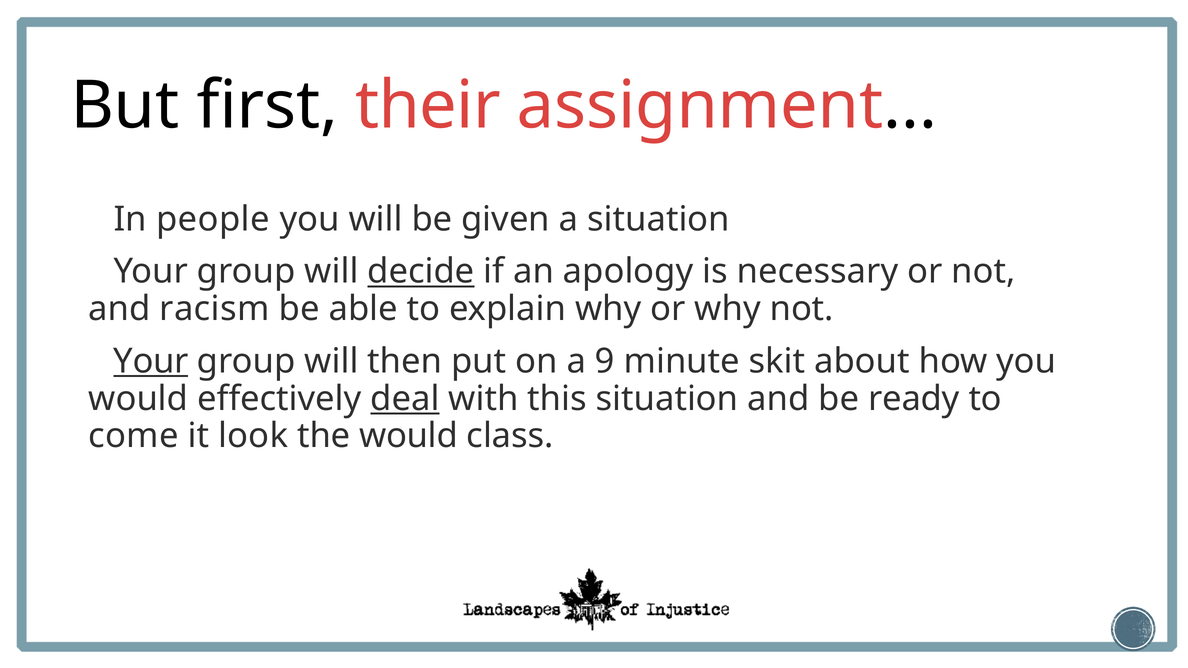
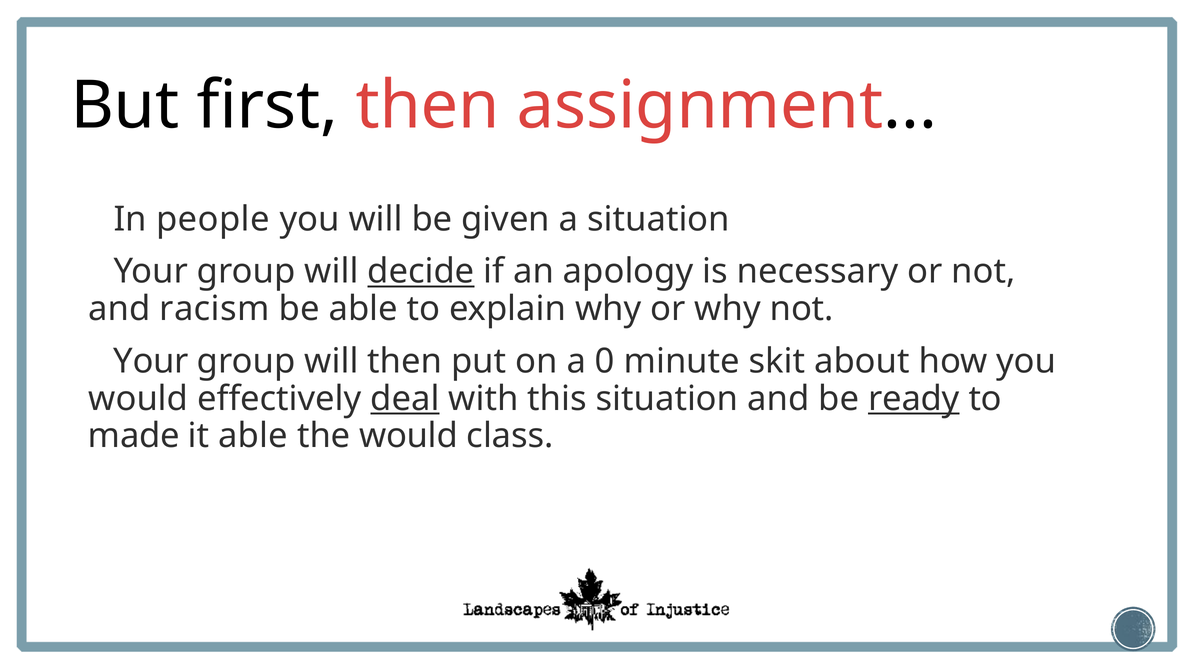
first their: their -> then
Your at (151, 361) underline: present -> none
9: 9 -> 0
ready underline: none -> present
come: come -> made
it look: look -> able
